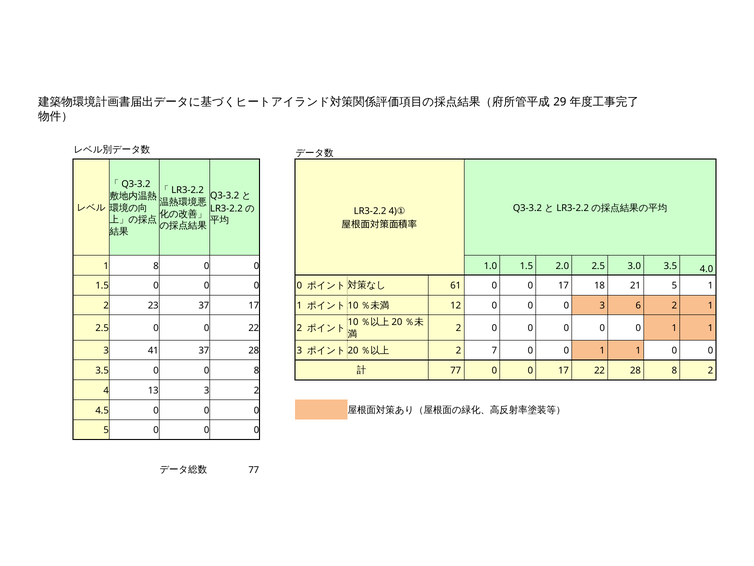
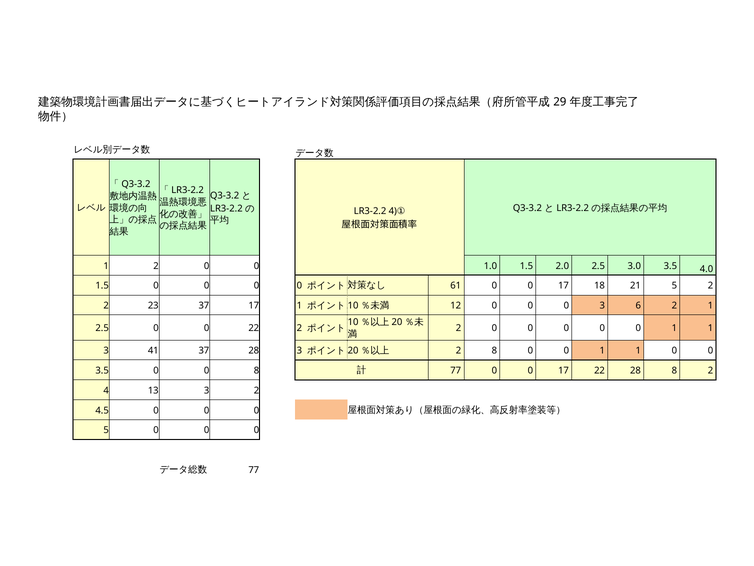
1 8: 8 -> 2
5 1: 1 -> 2
2 7: 7 -> 8
